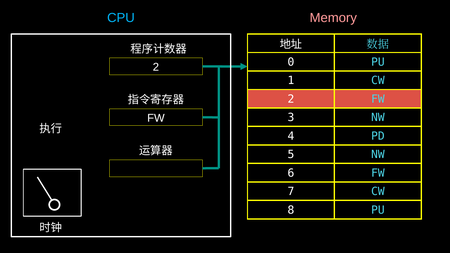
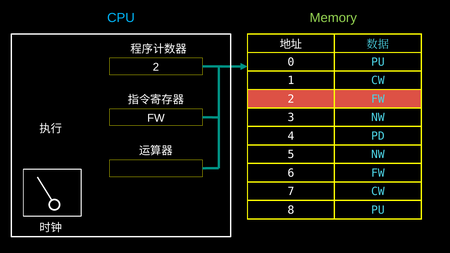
Memory colour: pink -> light green
